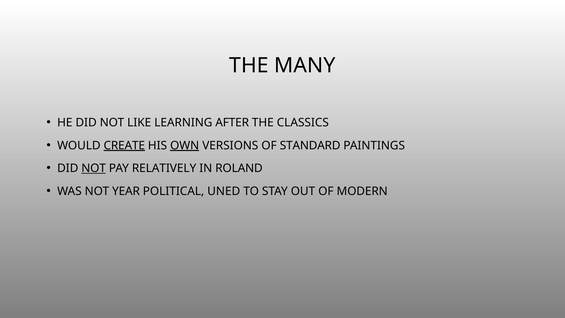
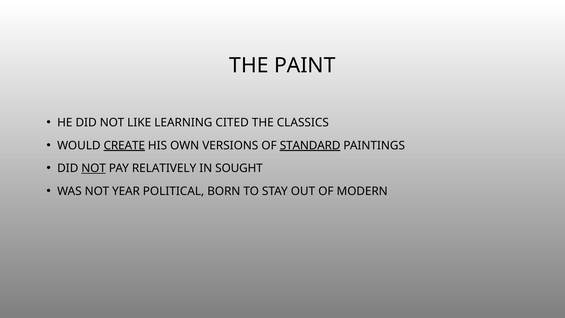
MANY: MANY -> PAINT
AFTER: AFTER -> CITED
OWN underline: present -> none
STANDARD underline: none -> present
ROLAND: ROLAND -> SOUGHT
UNED: UNED -> BORN
